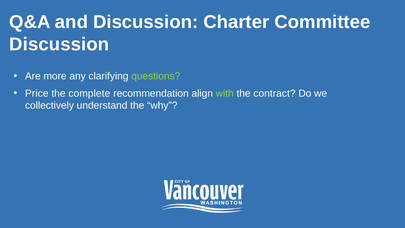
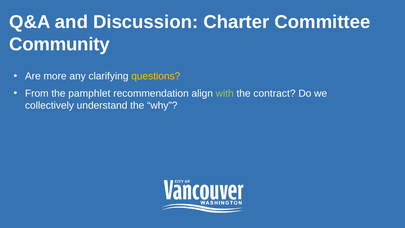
Discussion at (59, 44): Discussion -> Community
questions colour: light green -> yellow
Price: Price -> From
complete: complete -> pamphlet
